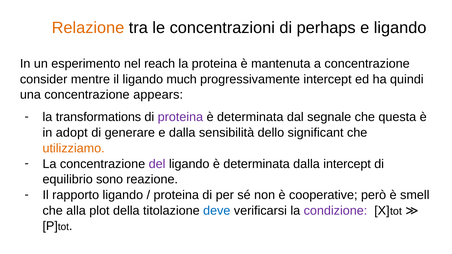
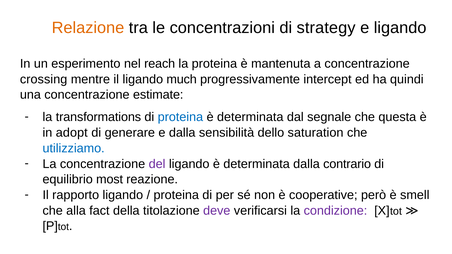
perhaps: perhaps -> strategy
consider: consider -> crossing
appears: appears -> estimate
proteina at (180, 117) colour: purple -> blue
significant: significant -> saturation
utilizziamo colour: orange -> blue
dalla intercept: intercept -> contrario
sono: sono -> most
plot: plot -> fact
deve colour: blue -> purple
